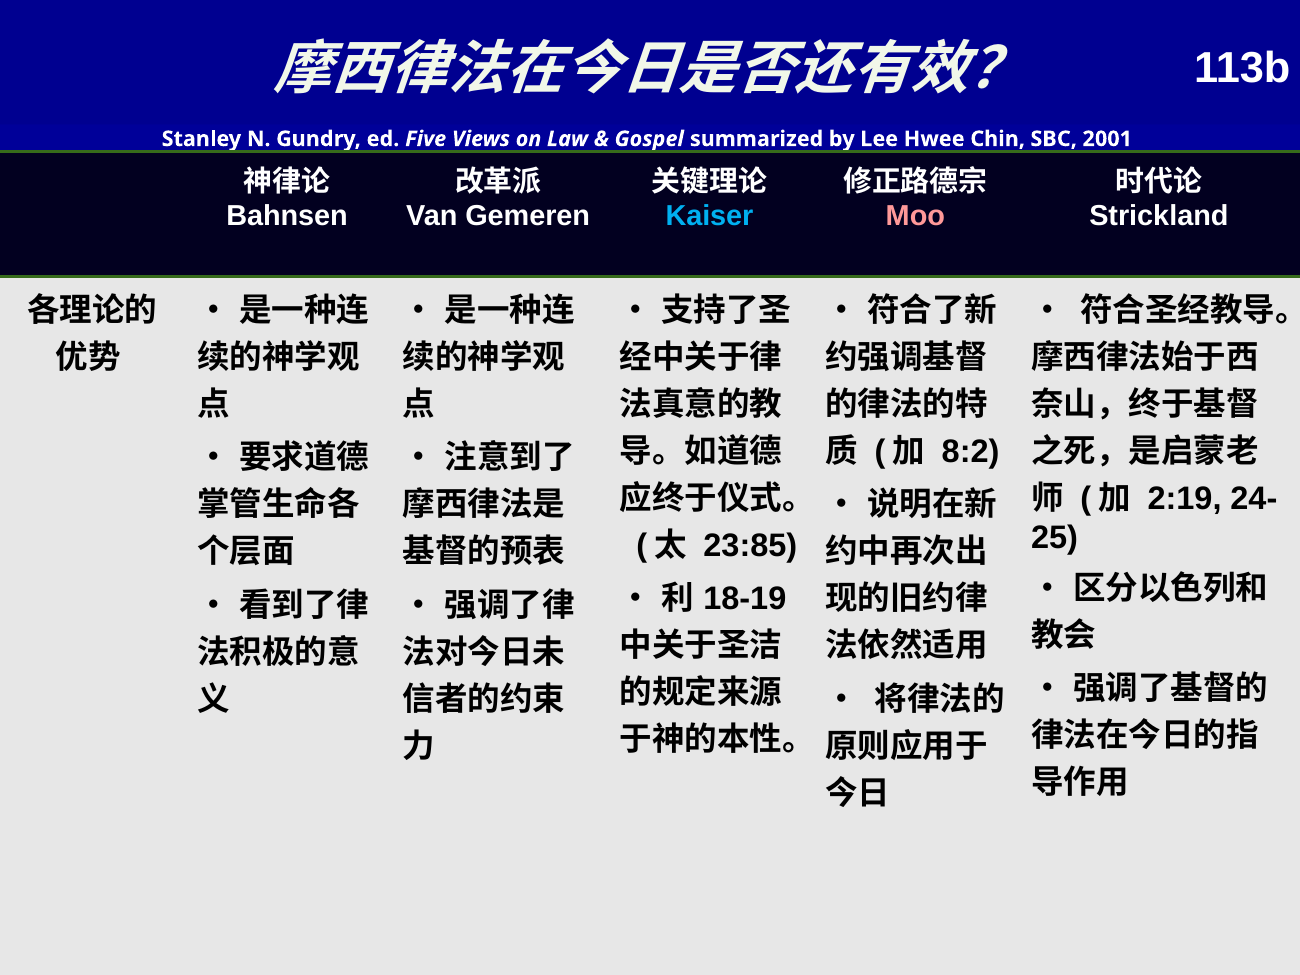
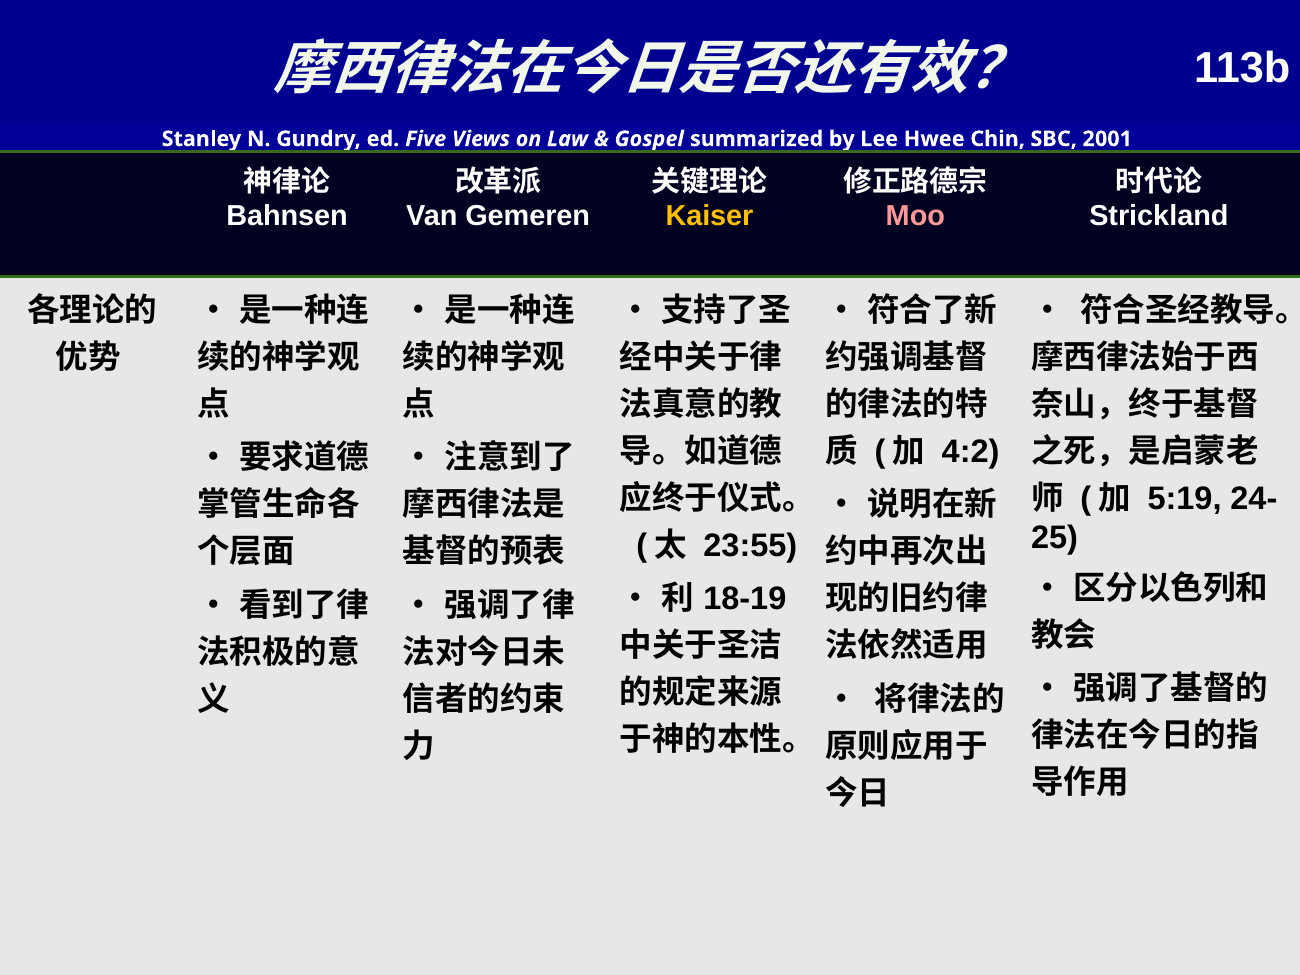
Kaiser colour: light blue -> yellow
8:2: 8:2 -> 4:2
2:19: 2:19 -> 5:19
23:85: 23:85 -> 23:55
